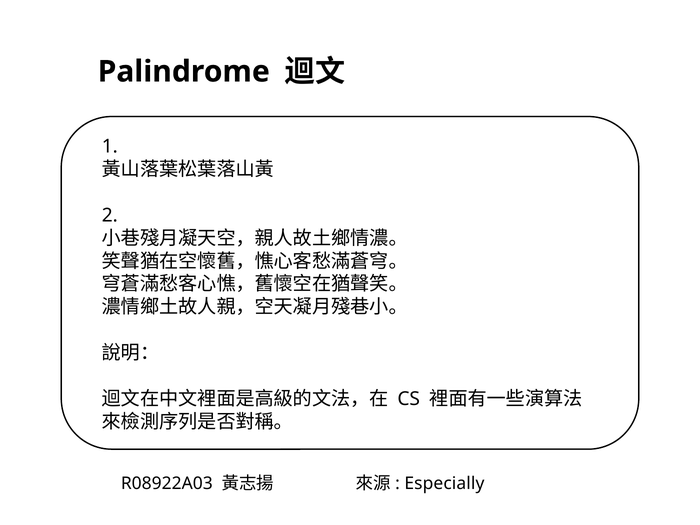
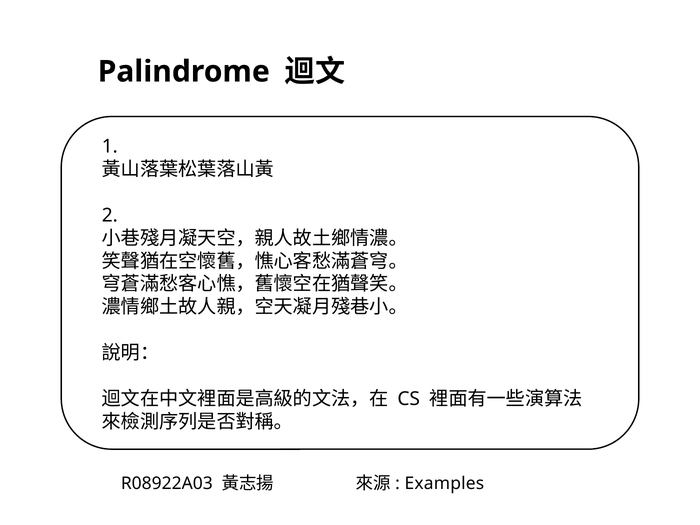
Especially: Especially -> Examples
